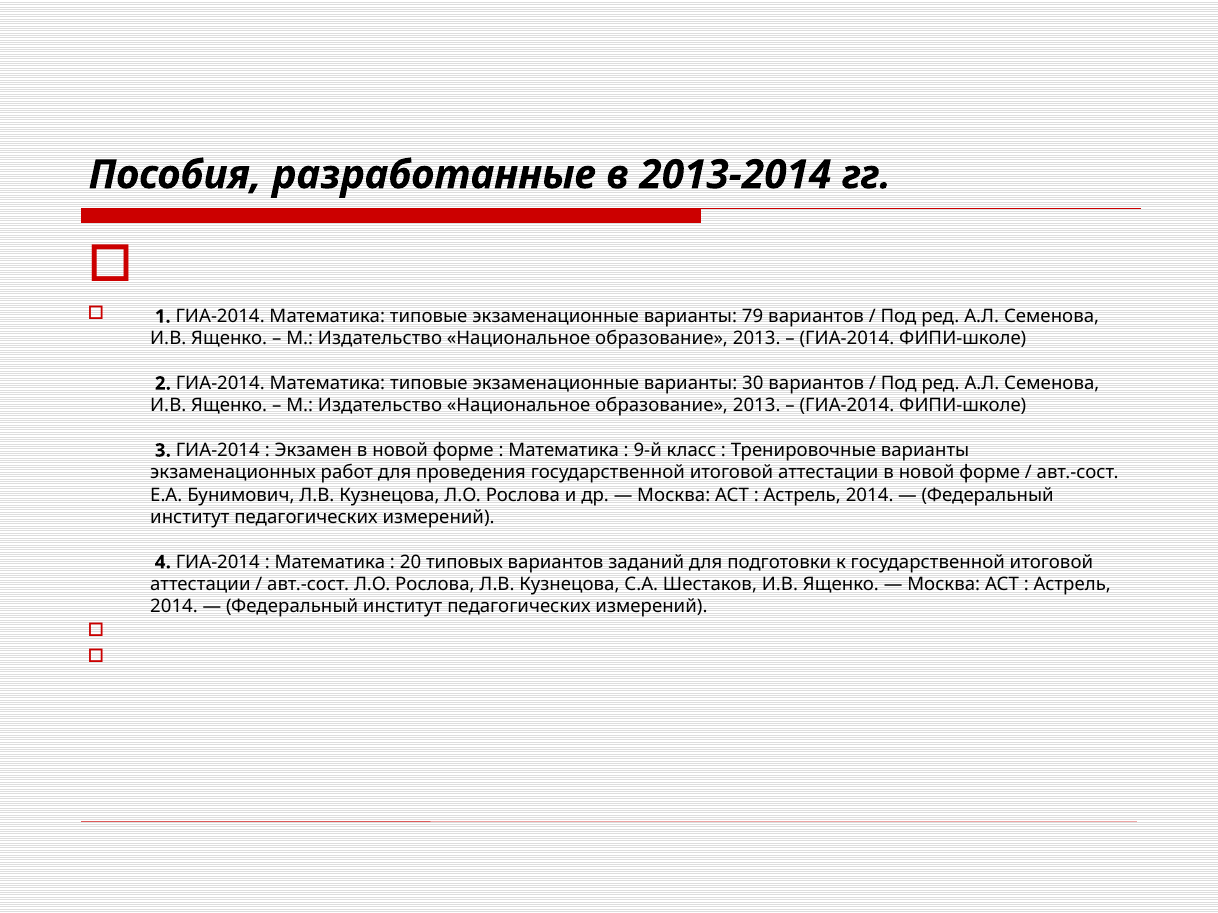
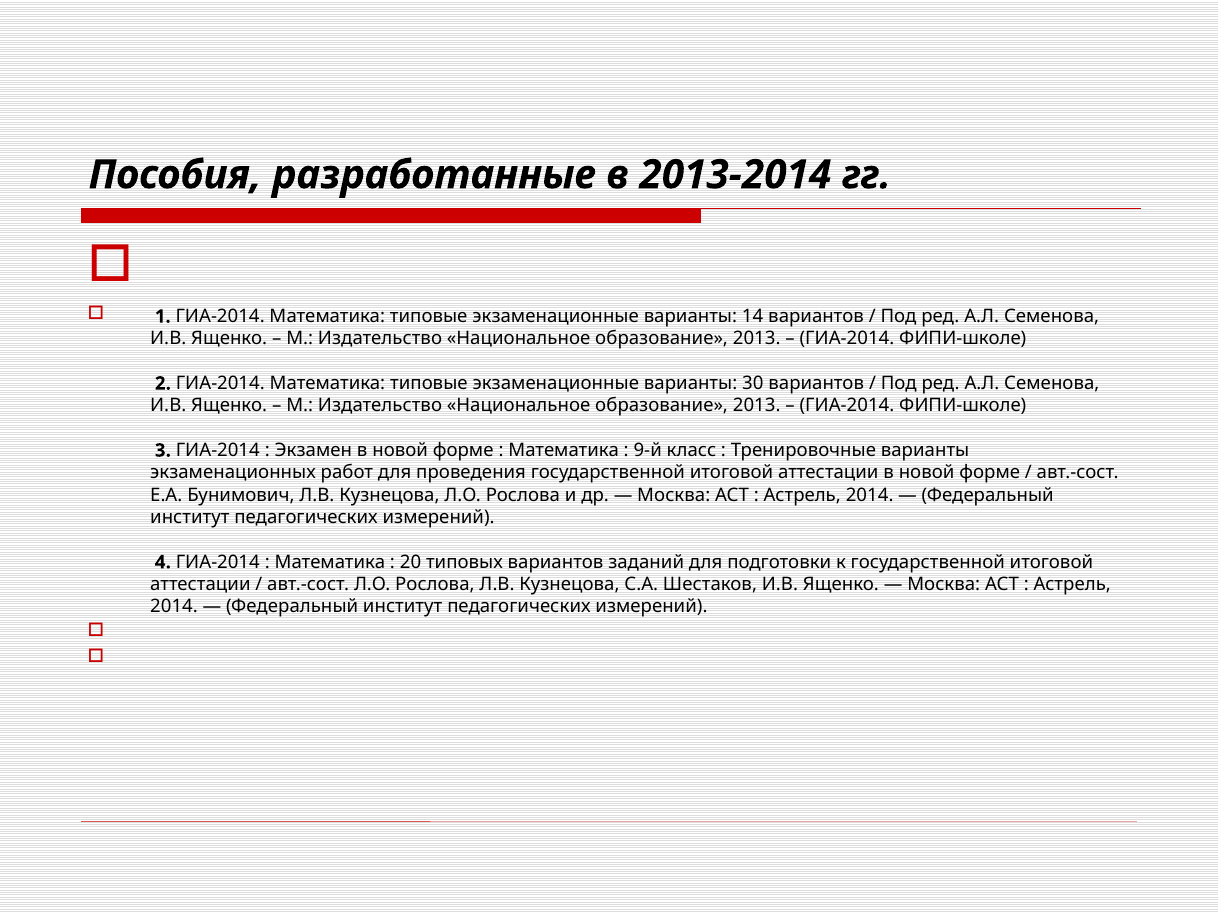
79: 79 -> 14
